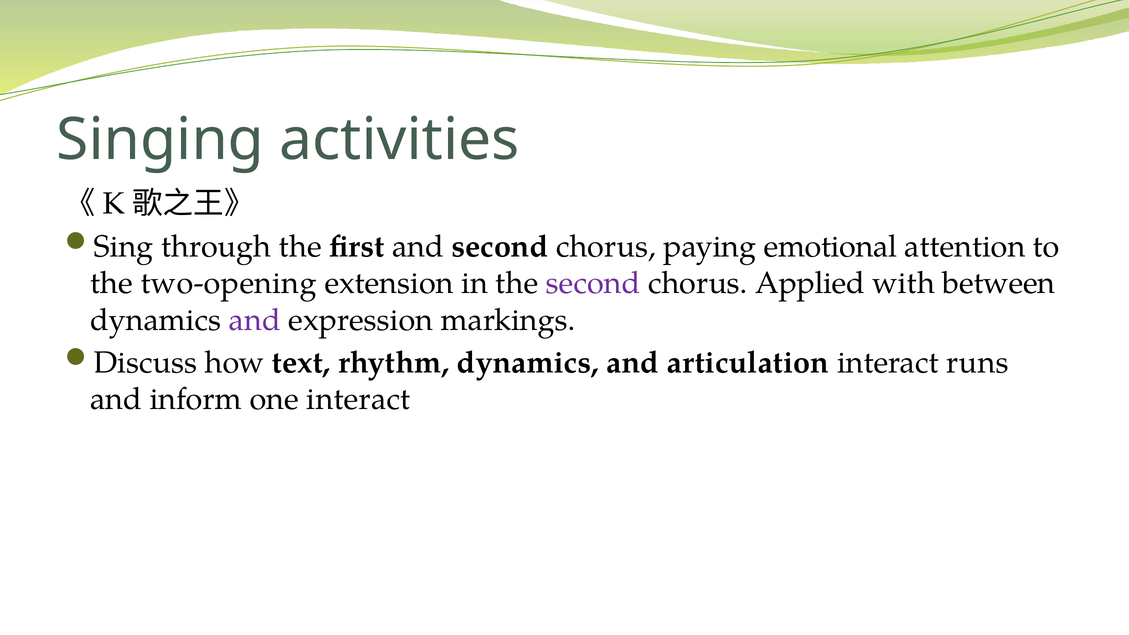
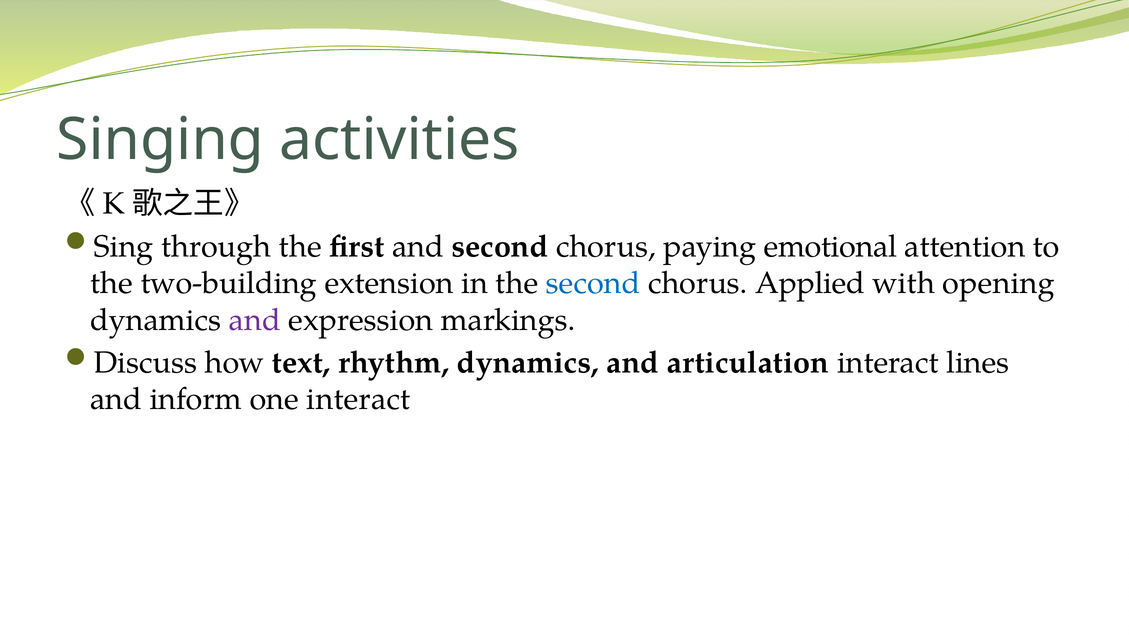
two-opening: two-opening -> two-building
second at (593, 283) colour: purple -> blue
between: between -> opening
runs: runs -> lines
